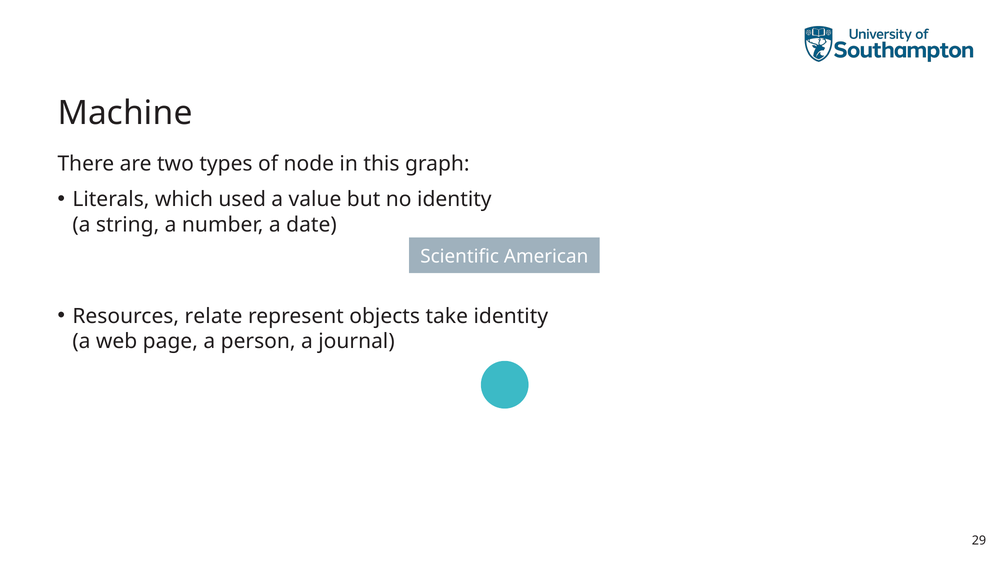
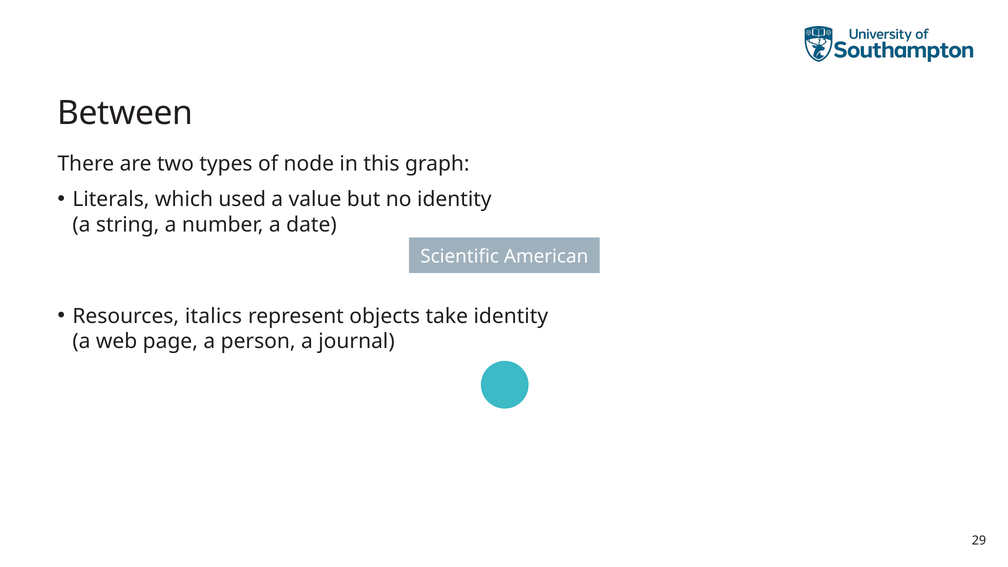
Machine: Machine -> Between
relate: relate -> italics
